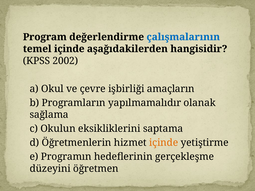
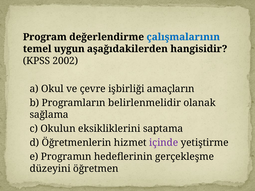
temel içinde: içinde -> uygun
yapılmamalıdır: yapılmamalıdır -> belirlenmelidir
içinde at (164, 143) colour: orange -> purple
